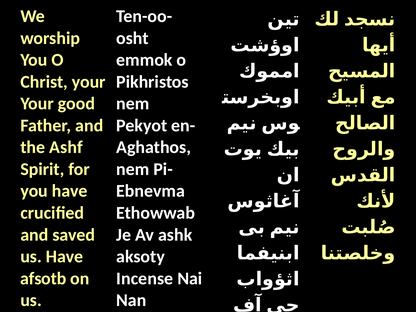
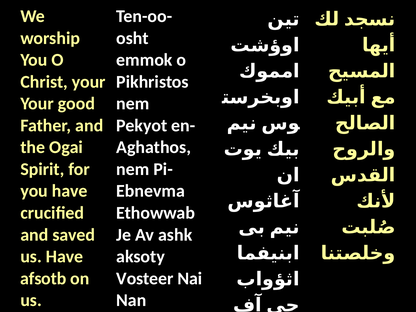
Ashf: Ashf -> Ogai
Incense: Incense -> Vosteer
